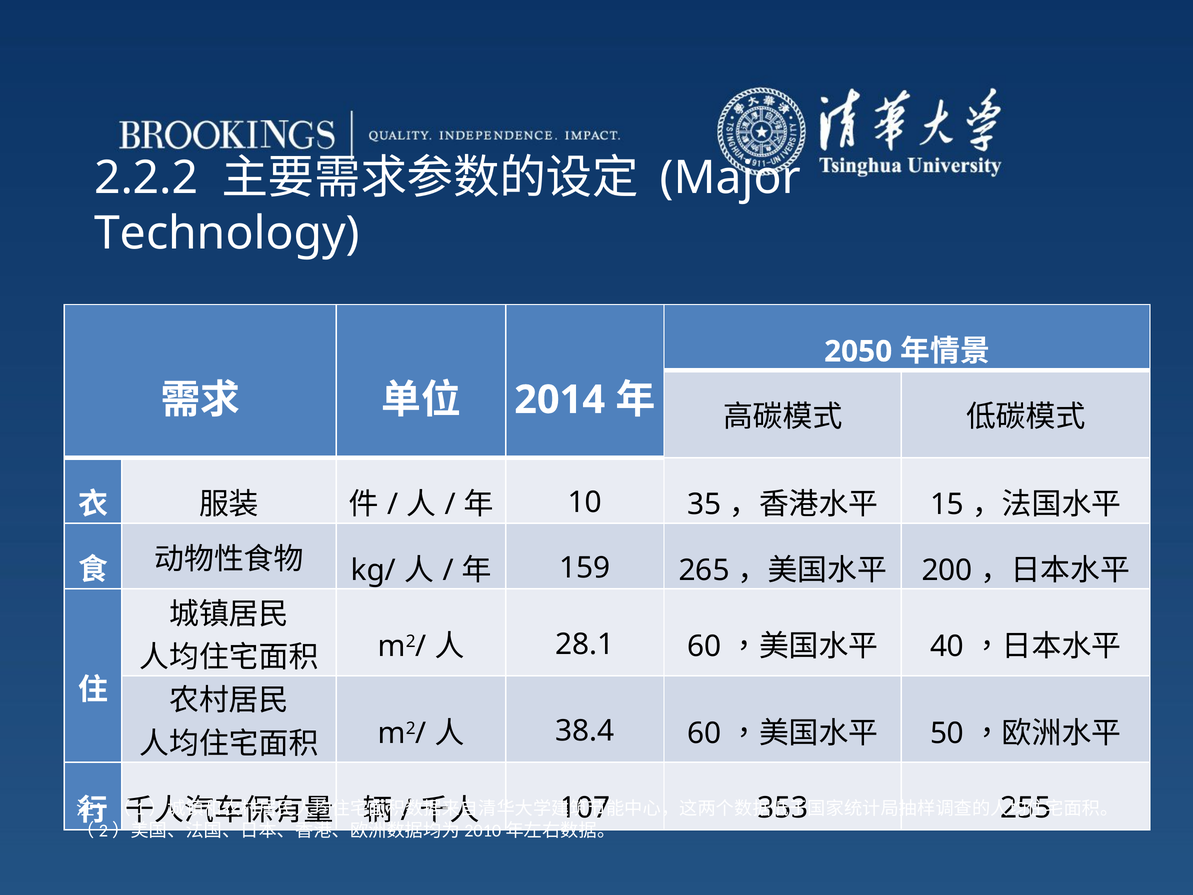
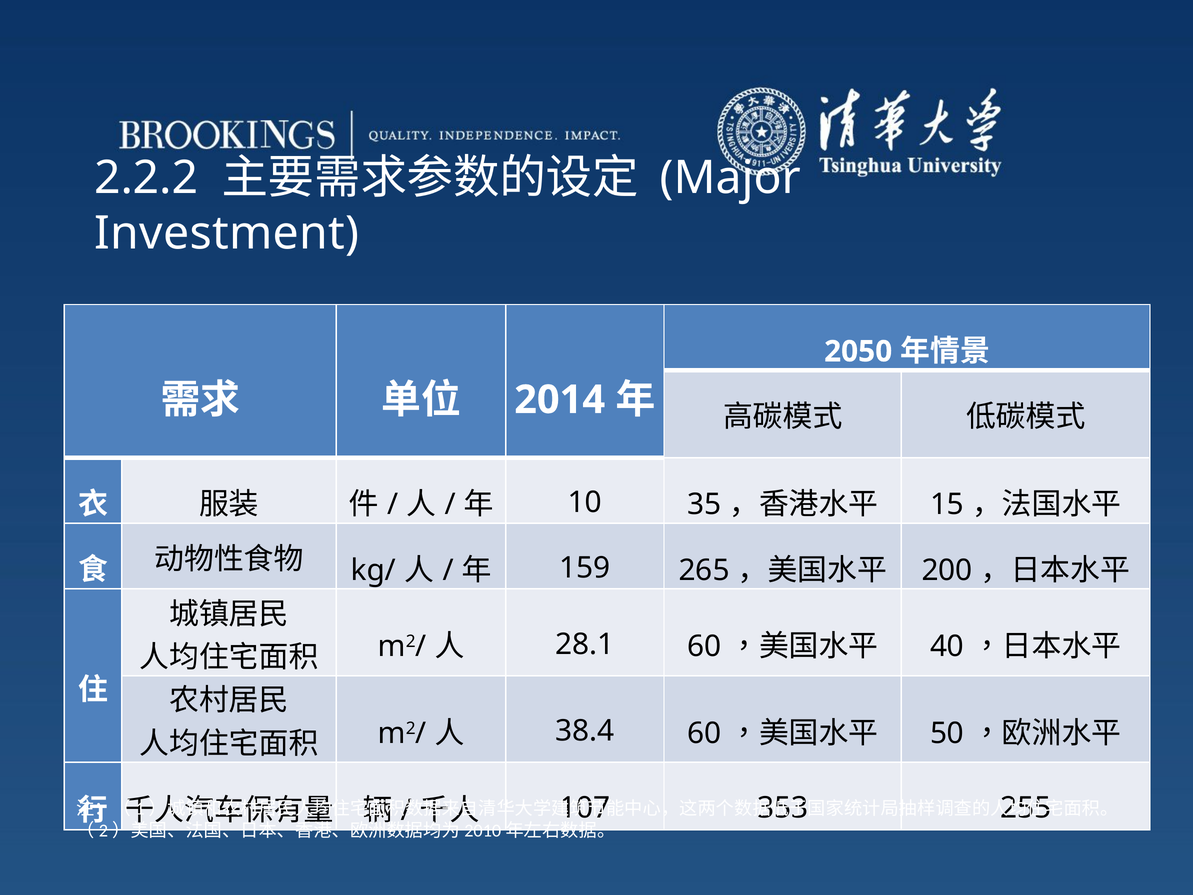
Technology: Technology -> Investment
